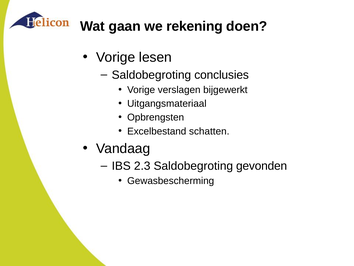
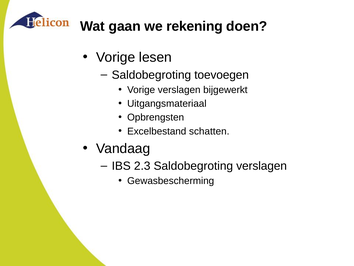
conclusies: conclusies -> toevoegen
Saldobegroting gevonden: gevonden -> verslagen
